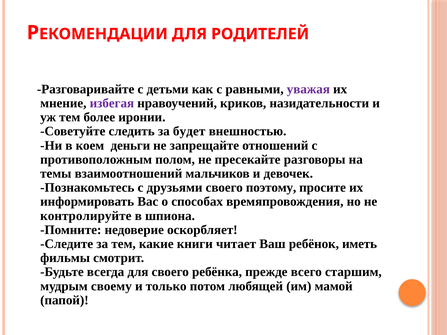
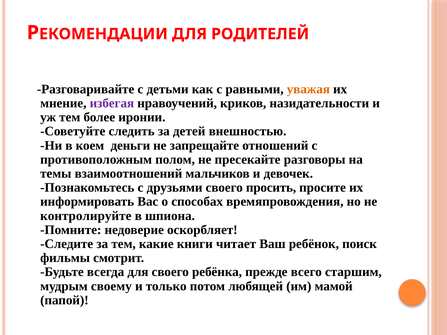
уважая colour: purple -> orange
будет: будет -> детей
поэтому: поэтому -> просить
иметь: иметь -> поиск
